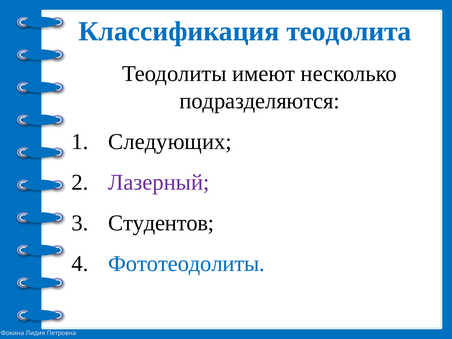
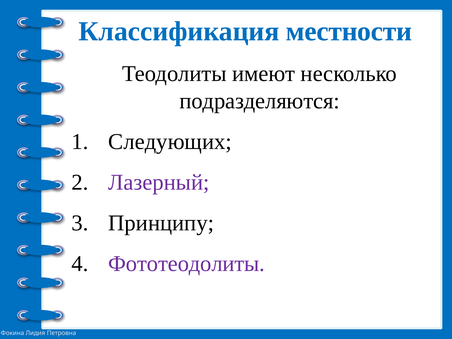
теодолита: теодолита -> местности
Студентов: Студентов -> Принципу
Фототеодолиты colour: blue -> purple
